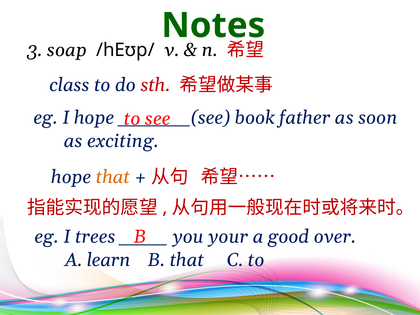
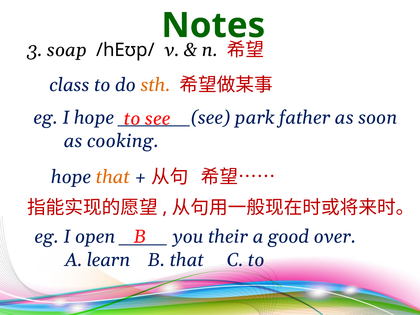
sth colour: red -> orange
book: book -> park
exciting: exciting -> cooking
trees: trees -> open
your: your -> their
